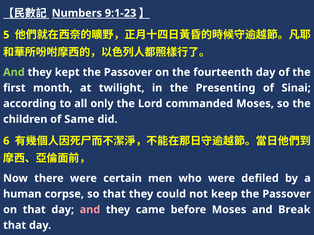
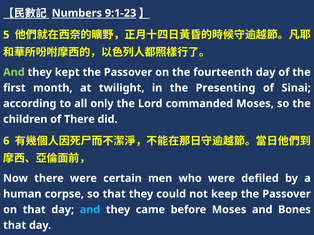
of Same: Same -> There
and at (90, 210) colour: pink -> light blue
Break: Break -> Bones
